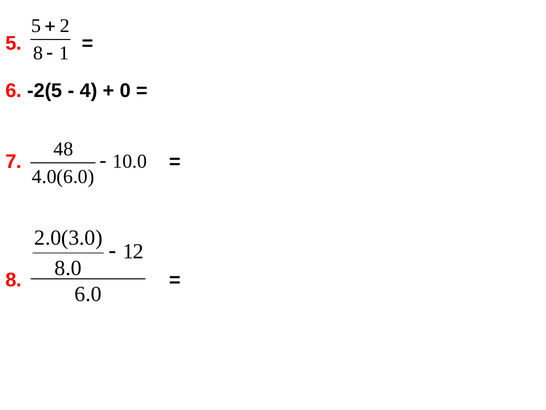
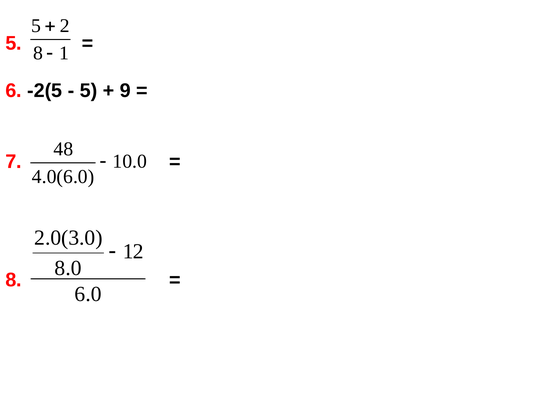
4 at (89, 90): 4 -> 5
0 at (125, 90): 0 -> 9
